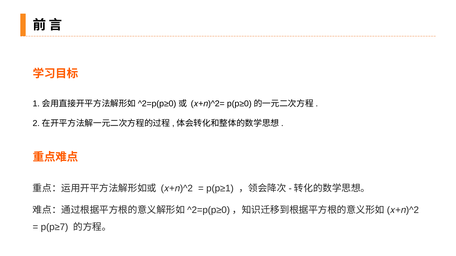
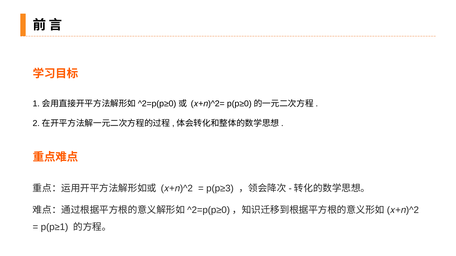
p(p≥1: p(p≥1 -> p(p≥3
p(p≥7: p(p≥7 -> p(p≥1
